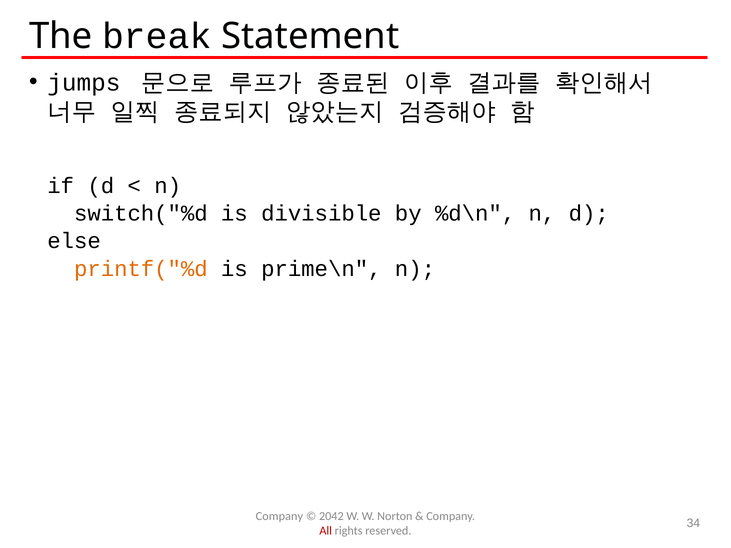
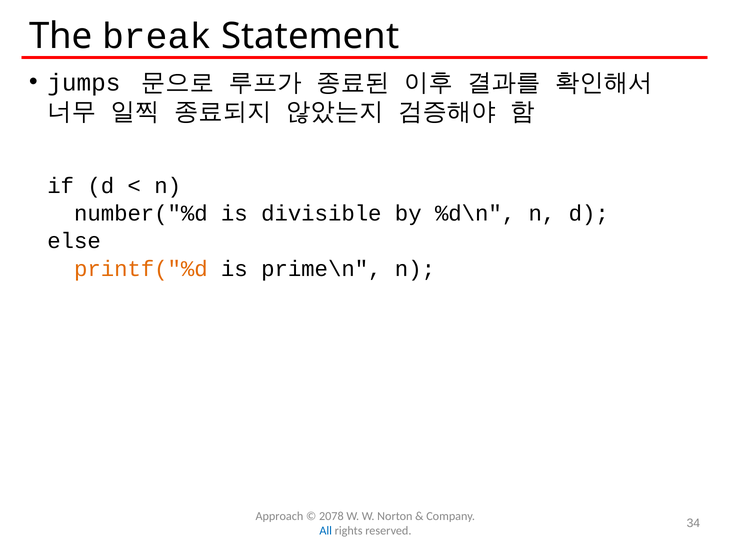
switch("%d: switch("%d -> number("%d
Company at (279, 516): Company -> Approach
2042: 2042 -> 2078
All colour: red -> blue
